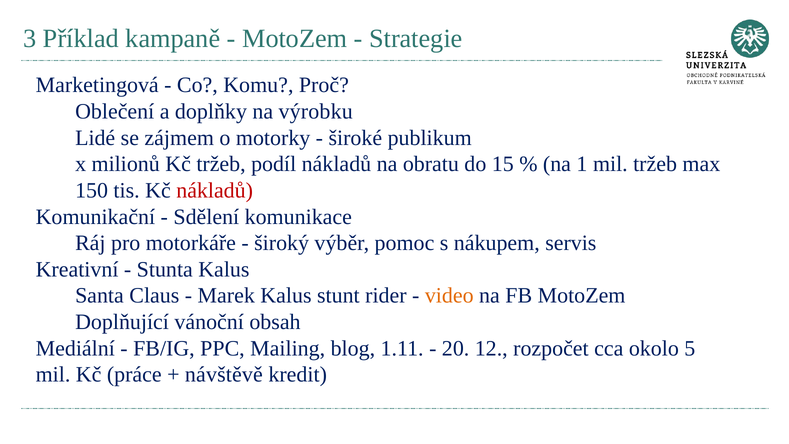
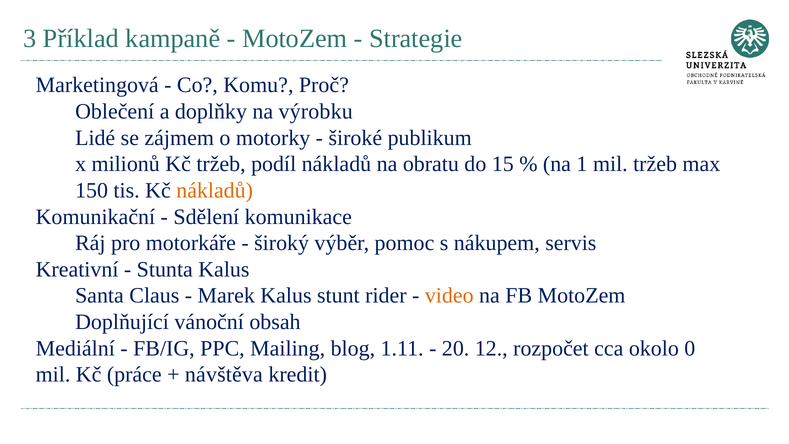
nákladů at (215, 190) colour: red -> orange
5: 5 -> 0
návštěvě: návštěvě -> návštěva
